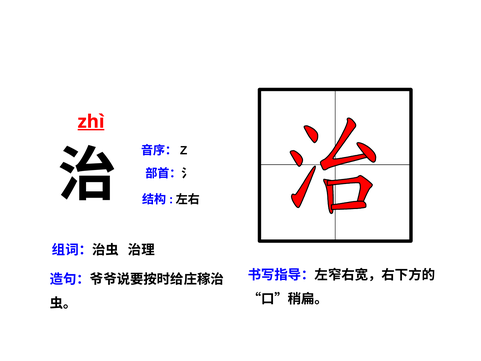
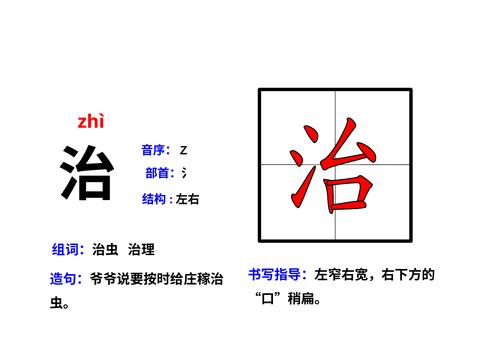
zhì underline: present -> none
